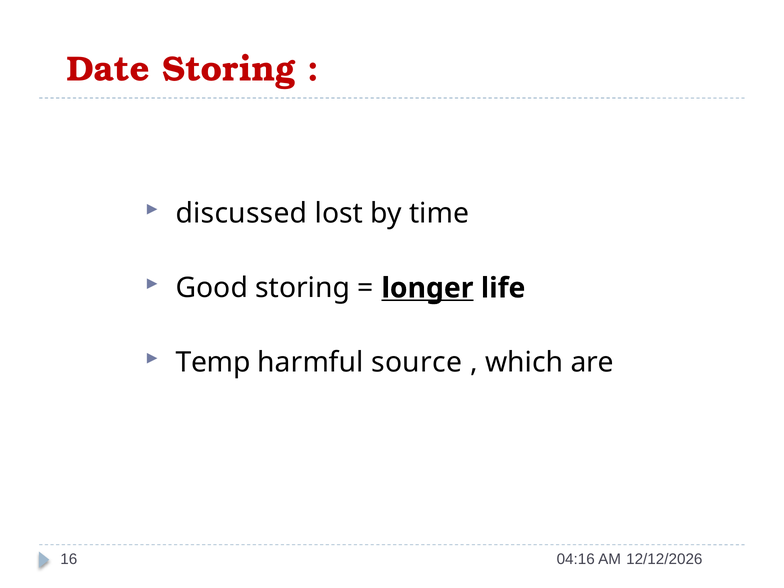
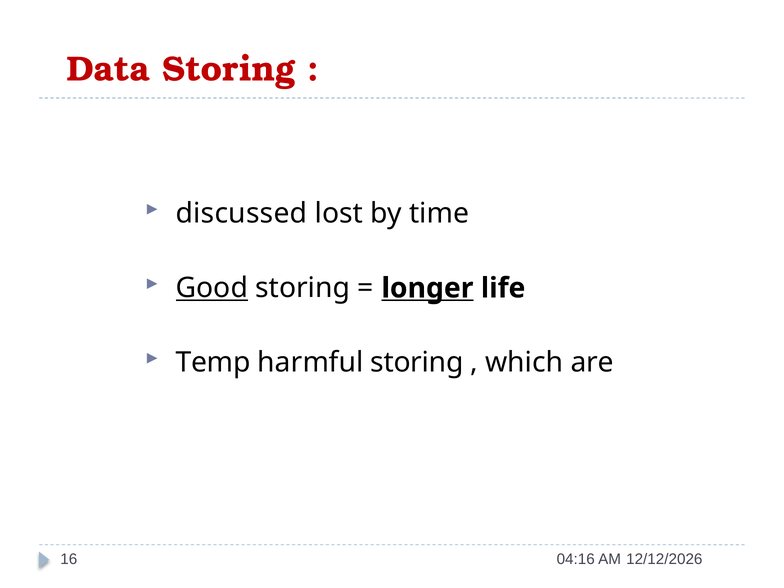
Date: Date -> Data
Good underline: none -> present
harmful source: source -> storing
